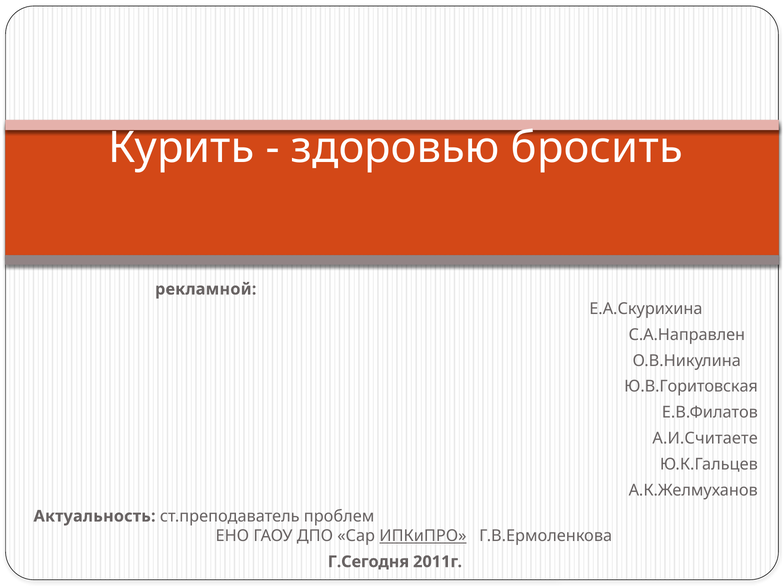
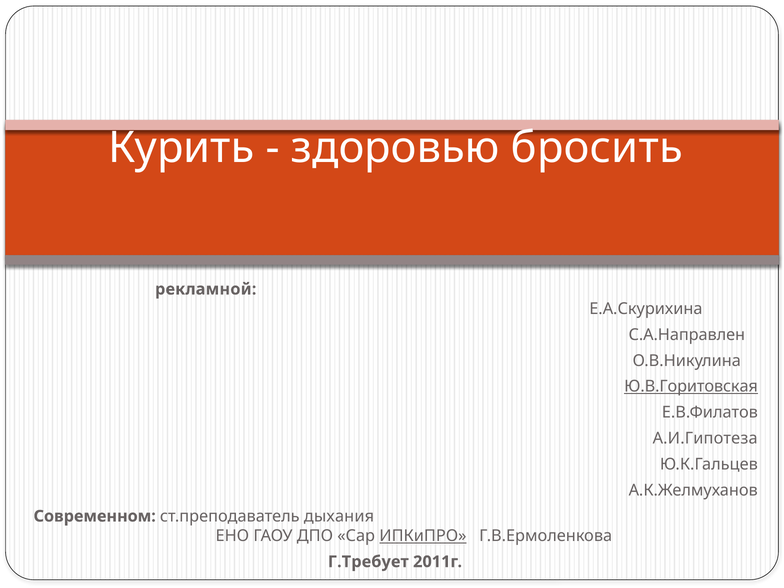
Ю.В.Горитовская underline: none -> present
А.И.Считаете: А.И.Считаете -> А.И.Гипотеза
Актуальность: Актуальность -> Современном
проблем: проблем -> дыхания
Г.Сегодня: Г.Сегодня -> Г.Требует
